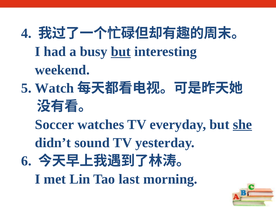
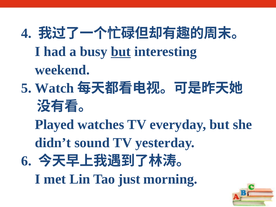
Soccer: Soccer -> Played
she underline: present -> none
last: last -> just
